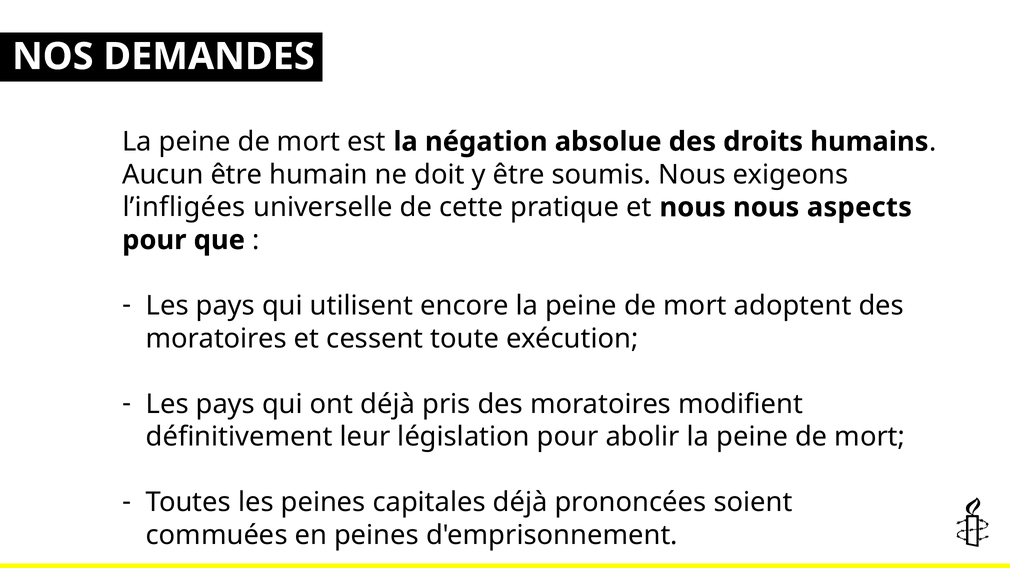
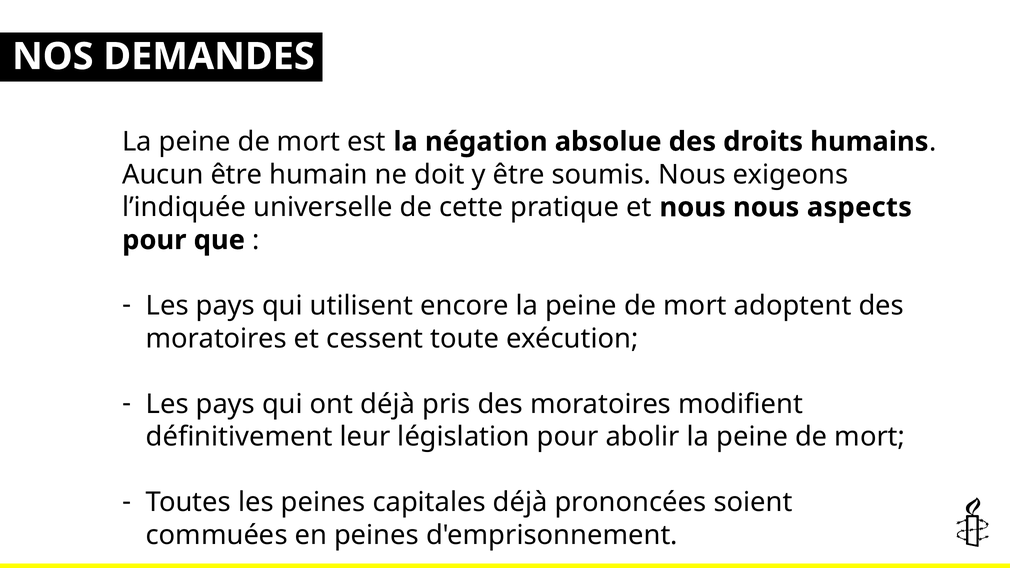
l’infligées: l’infligées -> l’indiquée
